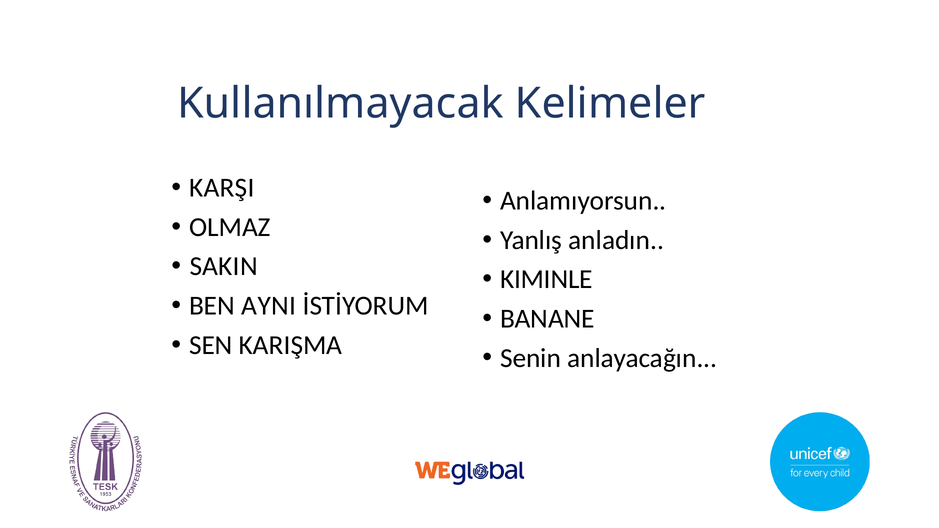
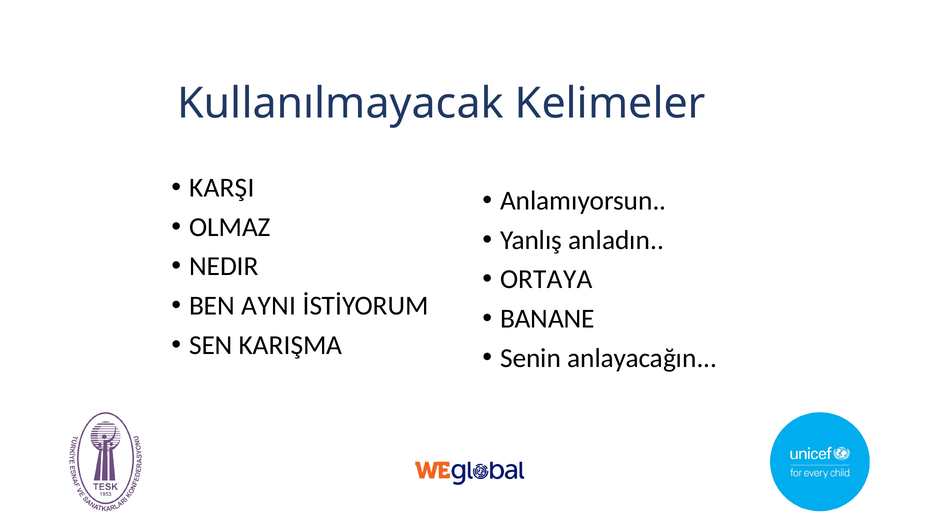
SAKIN: SAKIN -> NEDIR
KIMINLE: KIMINLE -> ORTAYA
